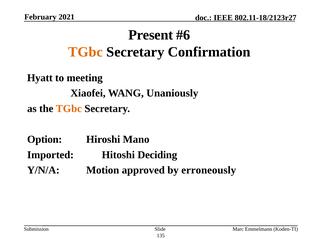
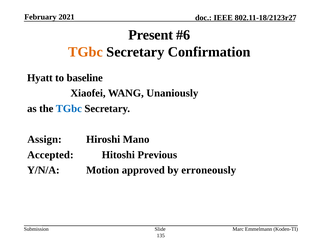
meeting: meeting -> baseline
TGbc at (69, 109) colour: orange -> blue
Option: Option -> Assign
Imported: Imported -> Accepted
Deciding: Deciding -> Previous
